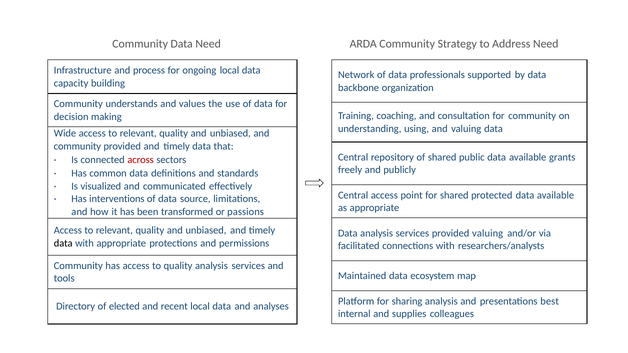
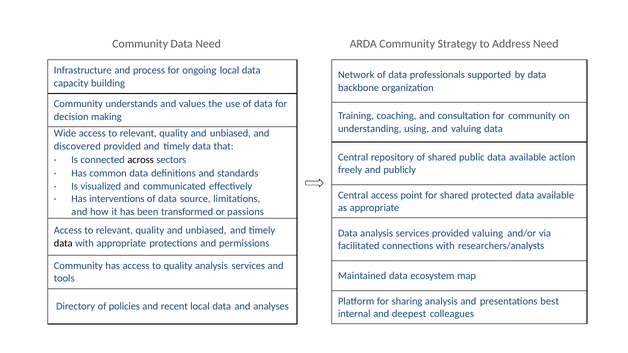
community at (77, 146): community -> discovered
grants: grants -> action
across colour: red -> black
elected: elected -> policies
supplies: supplies -> deepest
